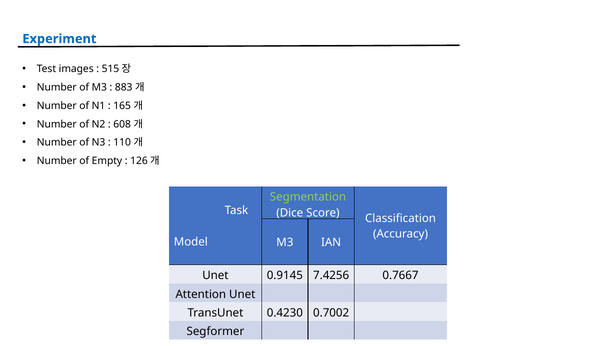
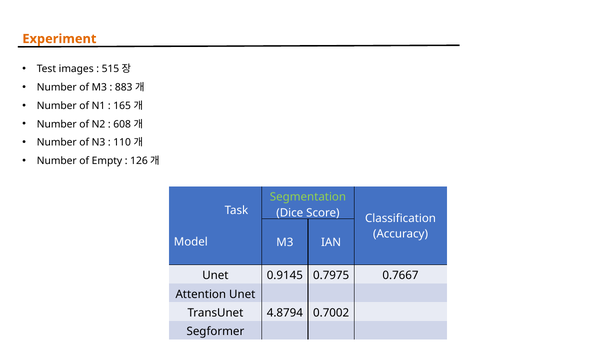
Experiment colour: blue -> orange
7.4256: 7.4256 -> 0.7975
0.4230: 0.4230 -> 4.8794
